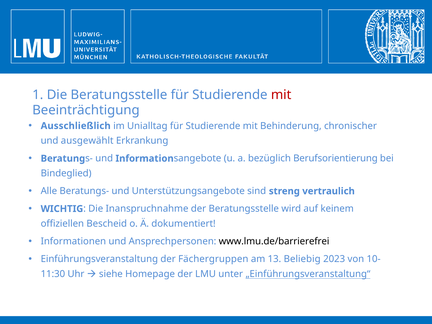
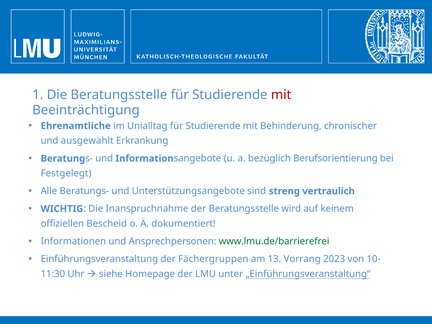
Ausschließlich: Ausschließlich -> Ehrenamtliche
Bindeglied: Bindeglied -> Festgelegt
www.lmu.de/barrierefrei colour: black -> green
Beliebig: Beliebig -> Vorrang
